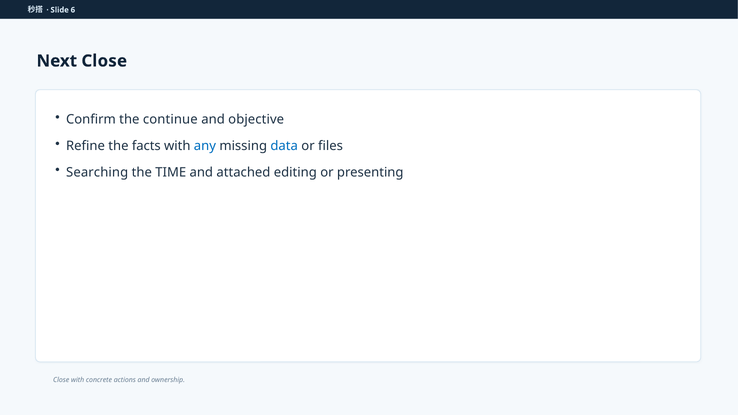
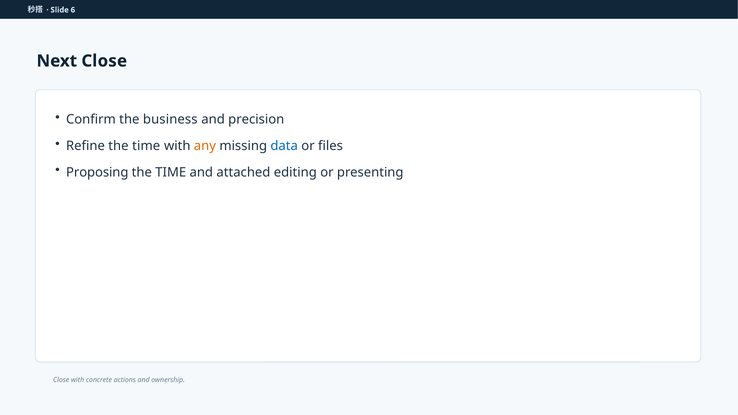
continue: continue -> business
objective: objective -> precision
Refine the facts: facts -> time
any colour: blue -> orange
Searching: Searching -> Proposing
